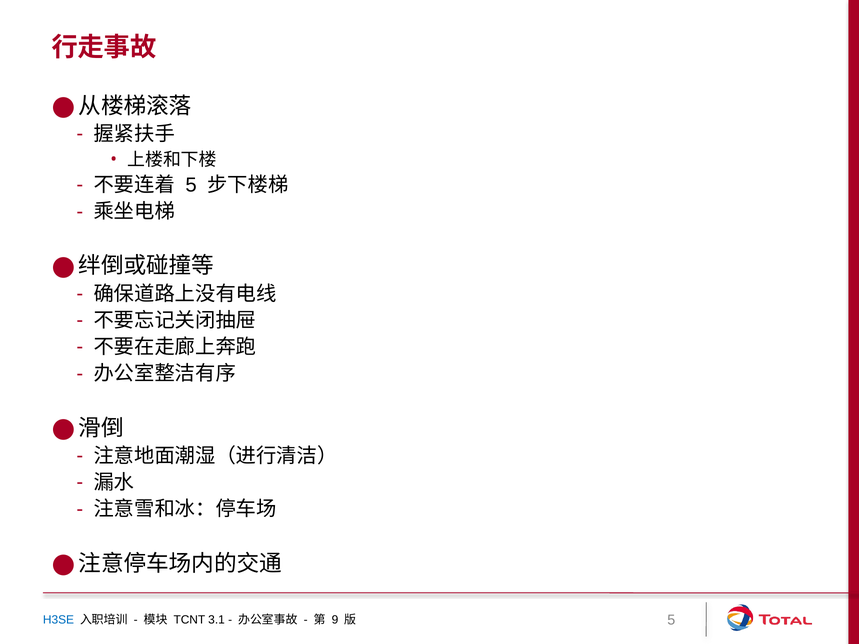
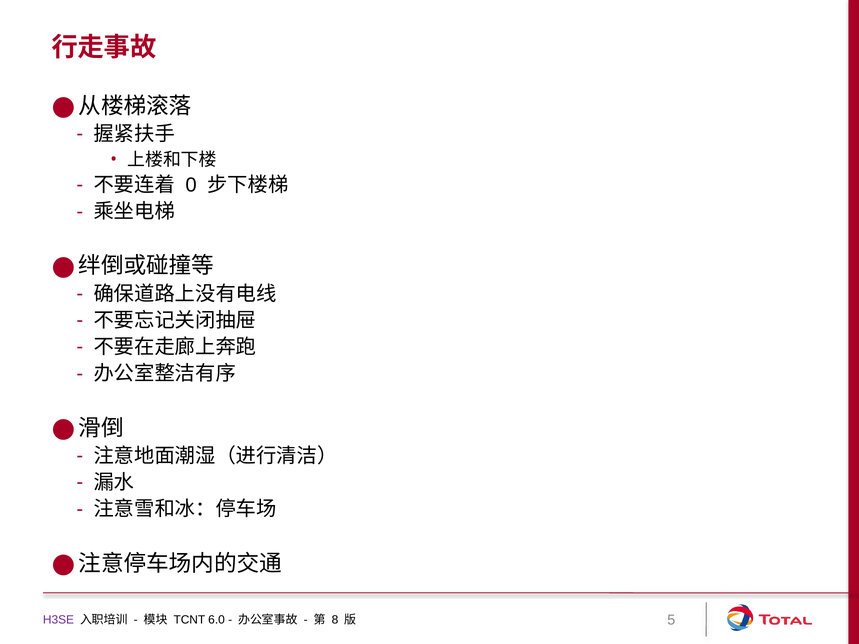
5 at (191, 185): 5 -> 0
H3SE colour: blue -> purple
3.1: 3.1 -> 6.0
9: 9 -> 8
